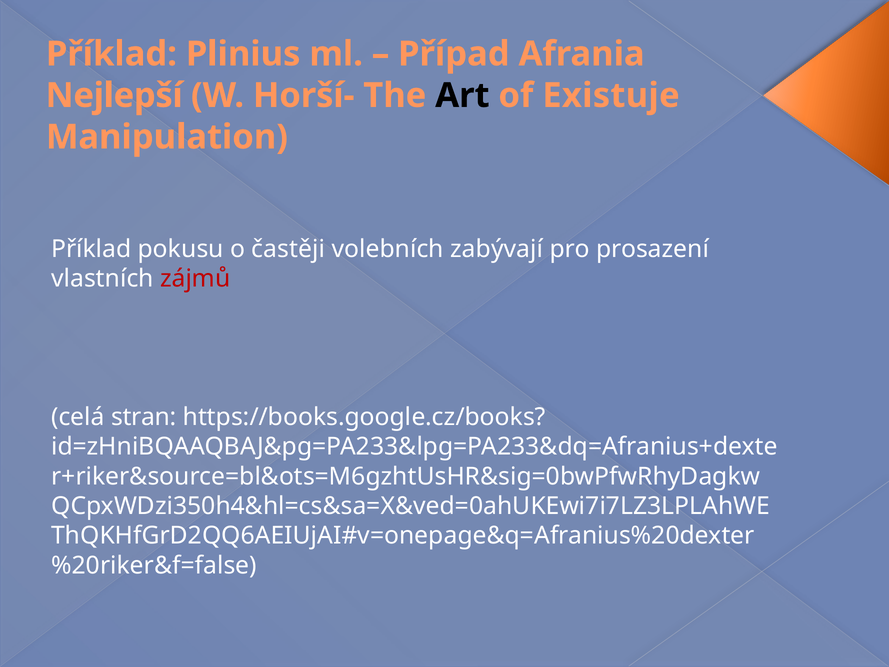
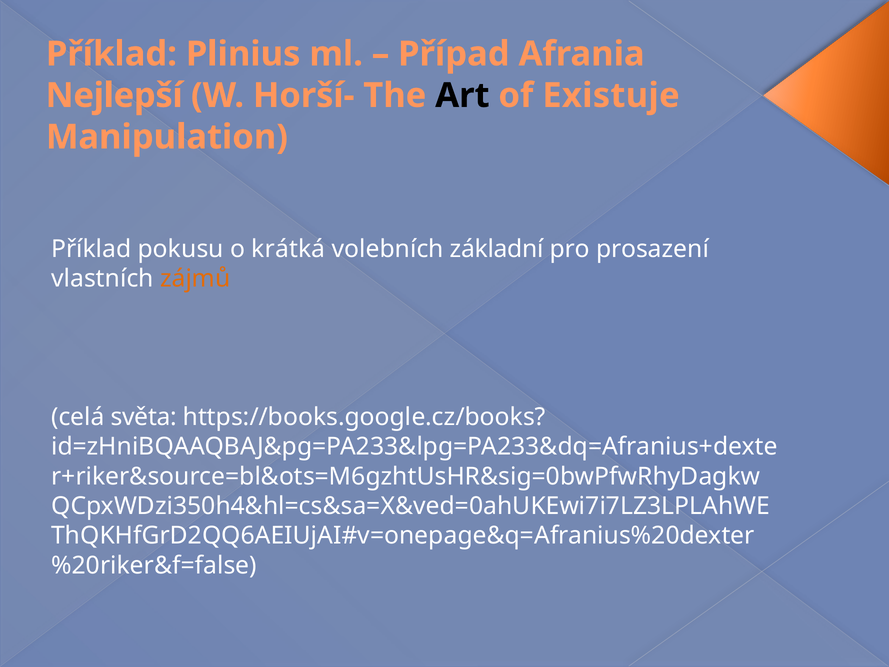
častěji: častěji -> krátká
zabývají: zabývají -> základní
zájmů colour: red -> orange
stran: stran -> světa
